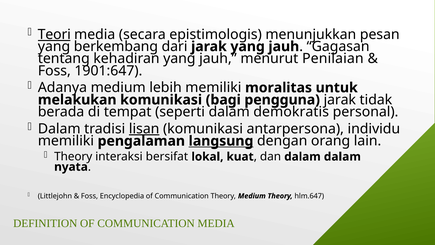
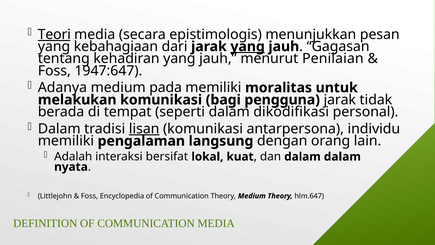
berkembang: berkembang -> kebahagiaan
yang at (248, 46) underline: none -> present
1901:647: 1901:647 -> 1947:647
lebih: lebih -> pada
demokratis: demokratis -> dikodifikasi
langsung underline: present -> none
Theory at (73, 156): Theory -> Adalah
